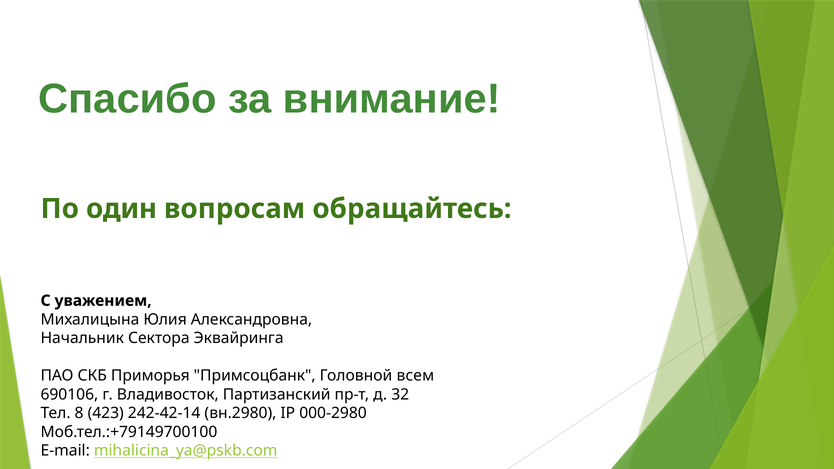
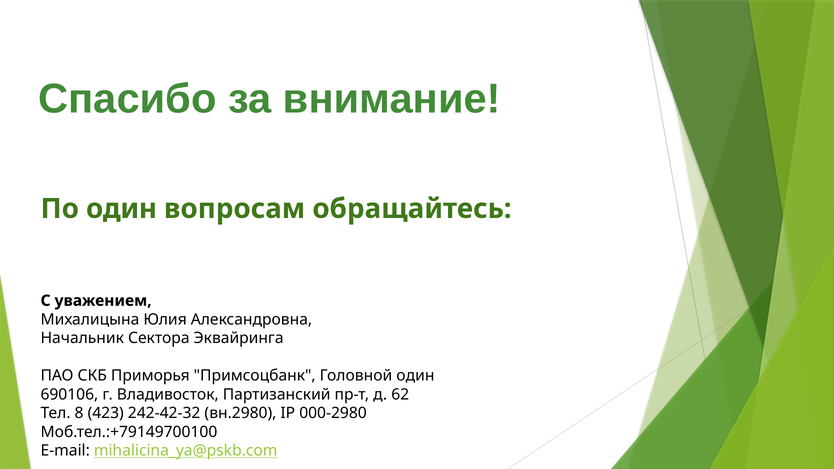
Головной всем: всем -> один
32: 32 -> 62
242-42-14: 242-42-14 -> 242-42-32
